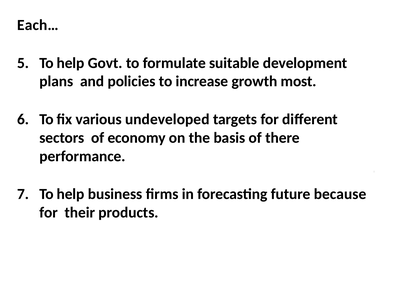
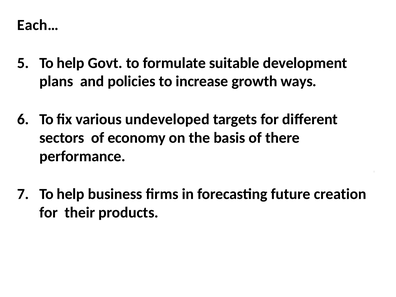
most: most -> ways
because: because -> creation
